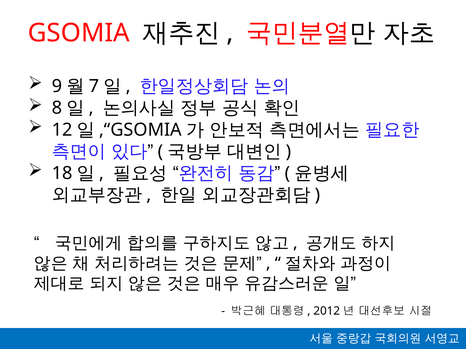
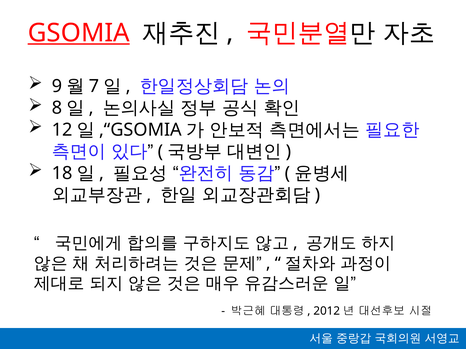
GSOMIA underline: none -> present
